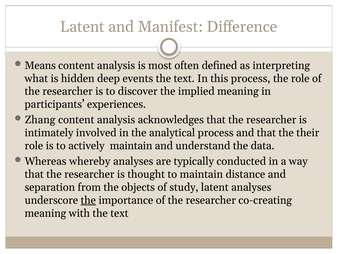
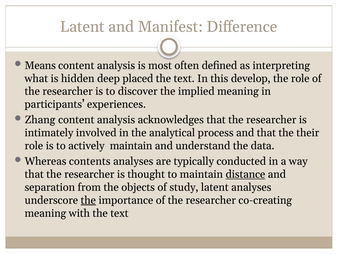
events: events -> placed
this process: process -> develop
whereby: whereby -> contents
distance underline: none -> present
